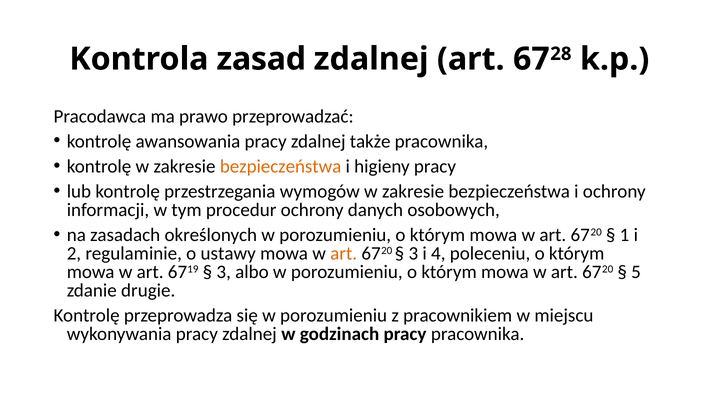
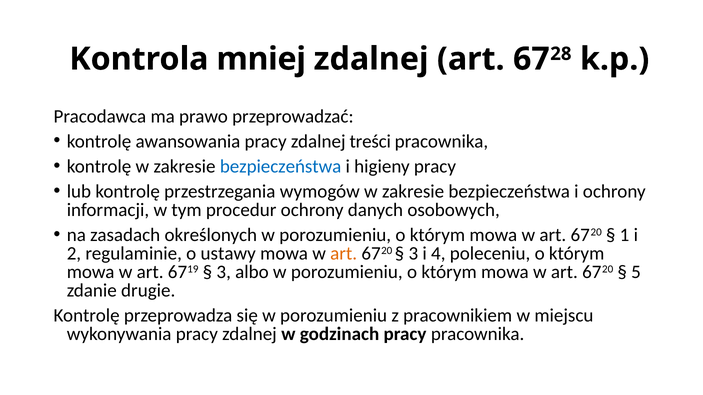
zasad: zasad -> mniej
także: także -> treści
bezpieczeństwa at (281, 167) colour: orange -> blue
